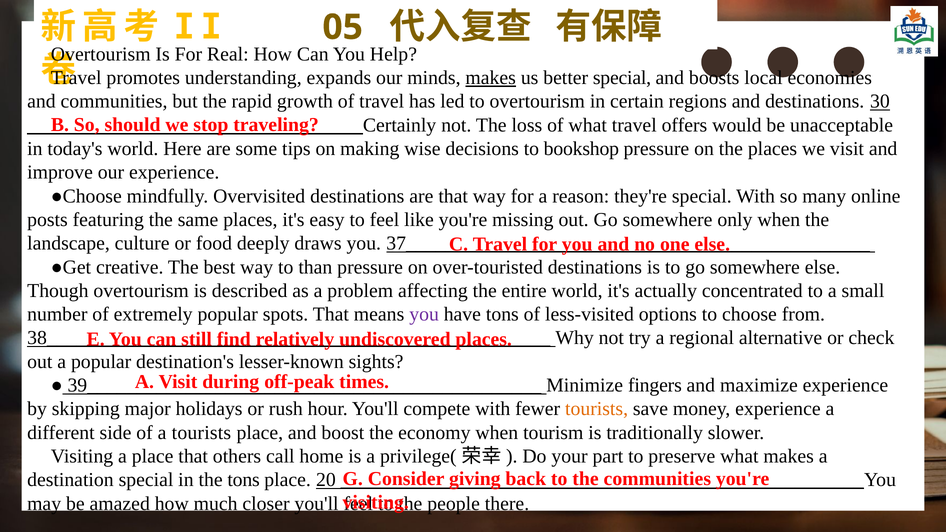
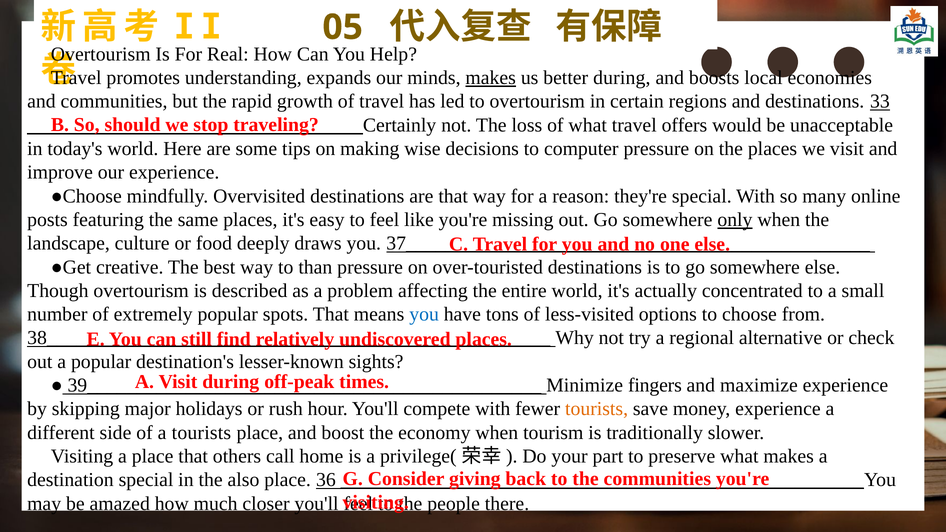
better special: special -> during
30: 30 -> 33
bookshop: bookshop -> computer
only underline: none -> present
you at (424, 314) colour: purple -> blue
the tons: tons -> also
20: 20 -> 36
